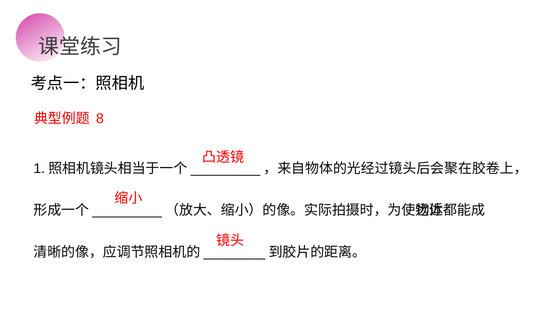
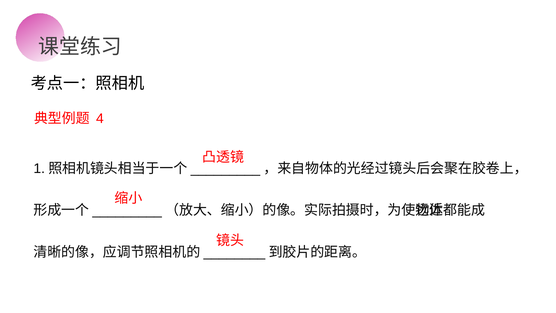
8: 8 -> 4
